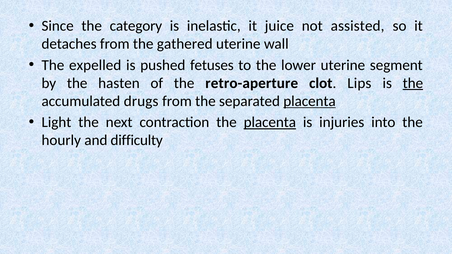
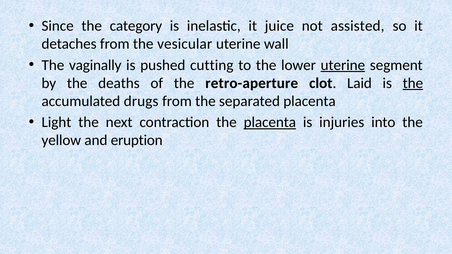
gathered: gathered -> vesicular
expelled: expelled -> vaginally
fetuses: fetuses -> cutting
uterine at (343, 65) underline: none -> present
hasten: hasten -> deaths
Lips: Lips -> Laid
placenta at (310, 101) underline: present -> none
hourly: hourly -> yellow
difficulty: difficulty -> eruption
